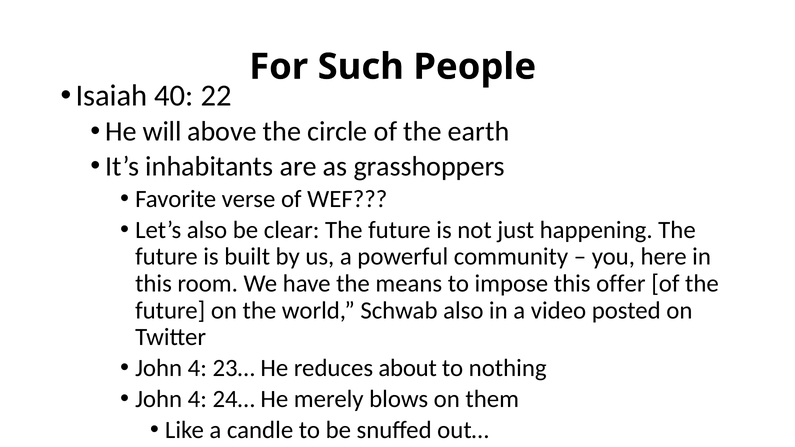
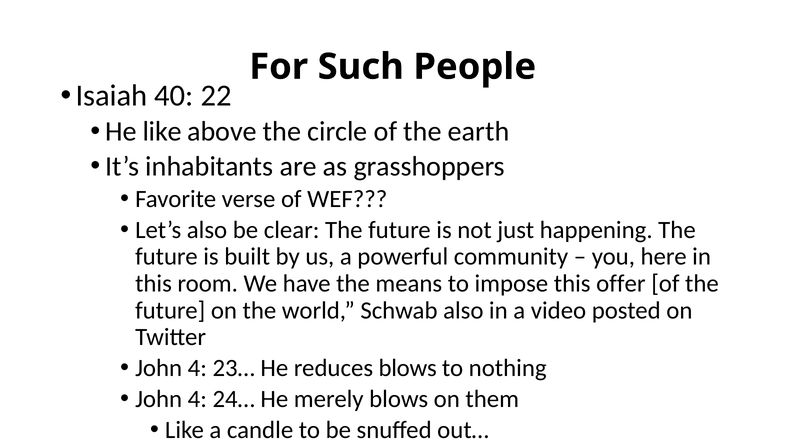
He will: will -> like
reduces about: about -> blows
